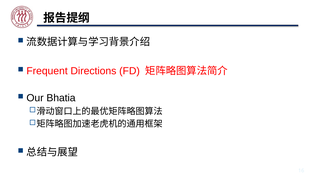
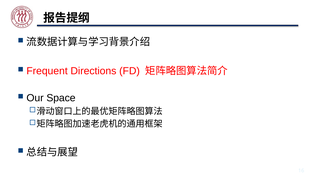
Bhatia: Bhatia -> Space
